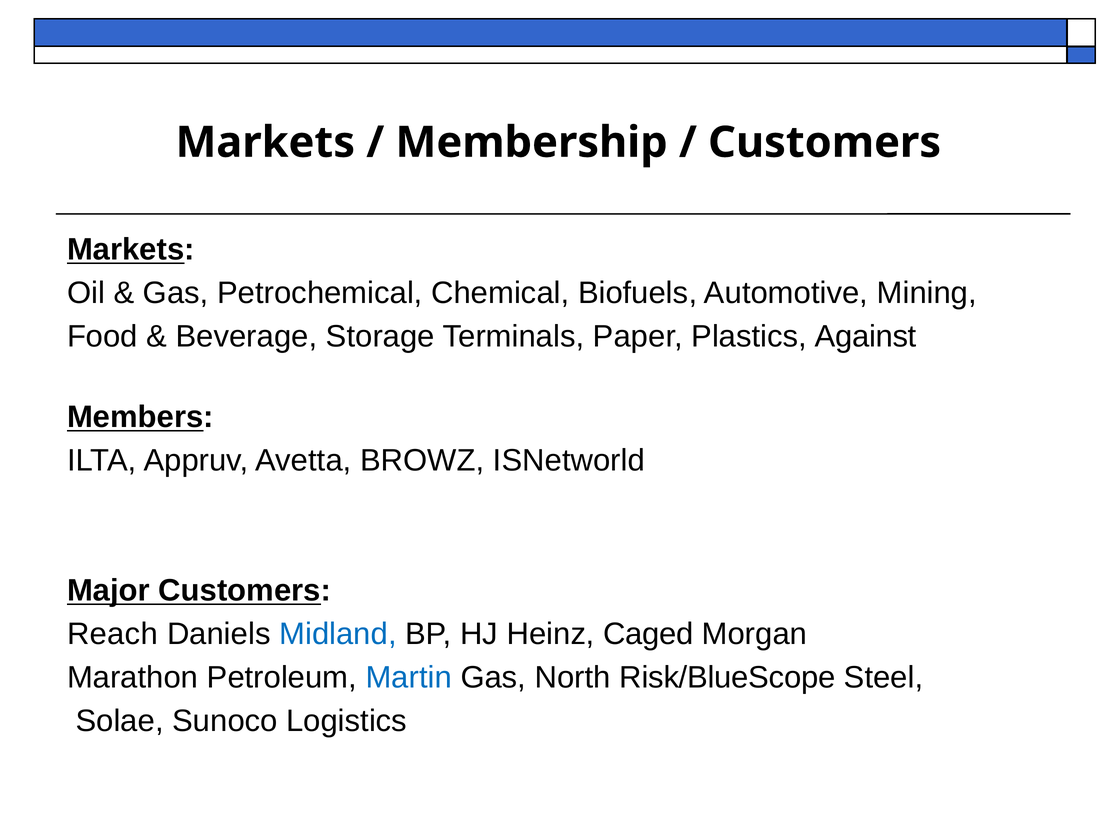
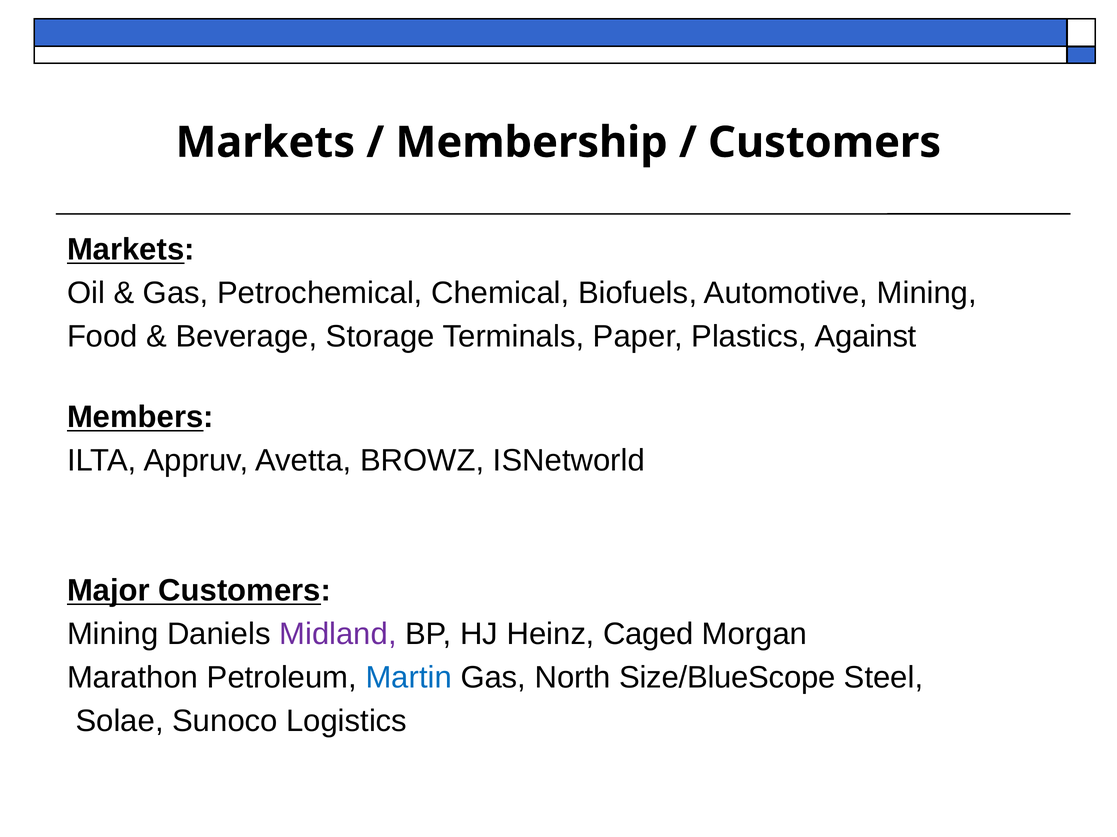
Reach at (113, 635): Reach -> Mining
Midland colour: blue -> purple
Risk/BlueScope: Risk/BlueScope -> Size/BlueScope
